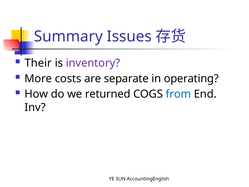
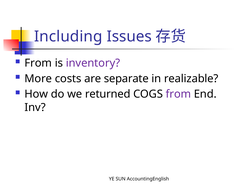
Summary: Summary -> Including
Their at (38, 63): Their -> From
operating: operating -> realizable
from at (178, 94) colour: blue -> purple
